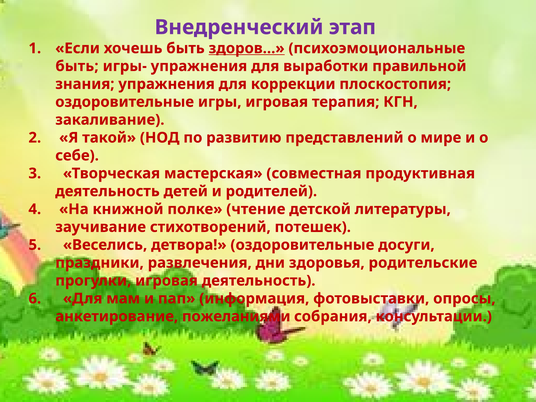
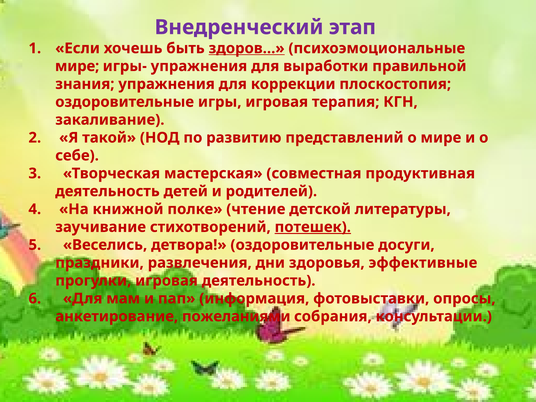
быть at (77, 66): быть -> мире
потешек underline: none -> present
родительские: родительские -> эффективные
